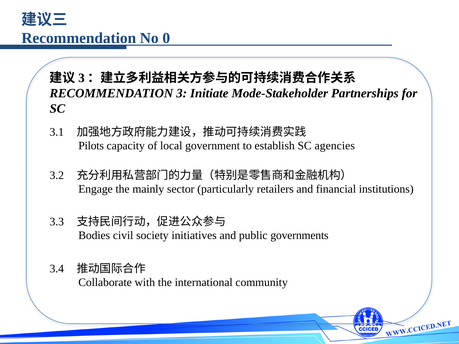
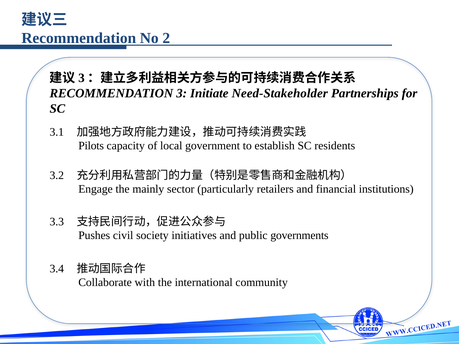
0: 0 -> 2
Mode-Stakeholder: Mode-Stakeholder -> Need-Stakeholder
agencies: agencies -> residents
Bodies: Bodies -> Pushes
